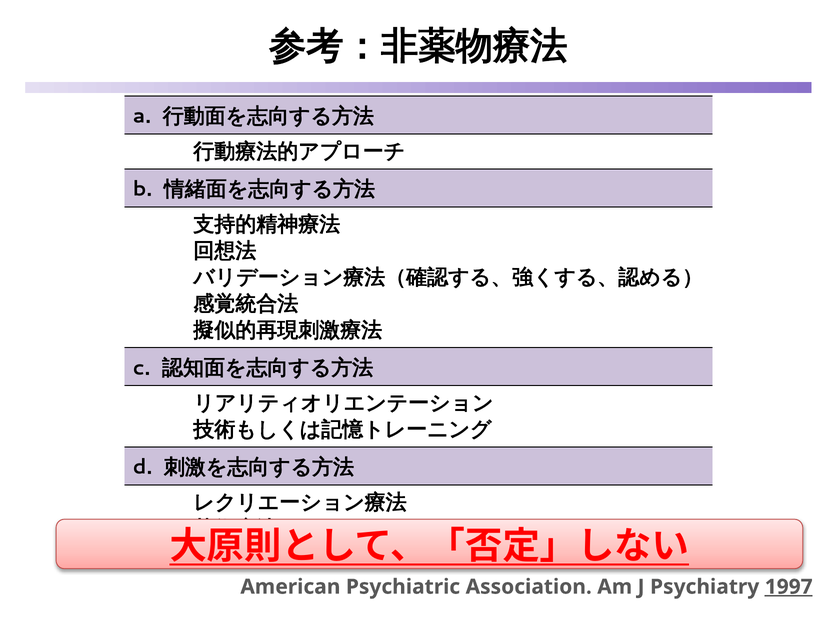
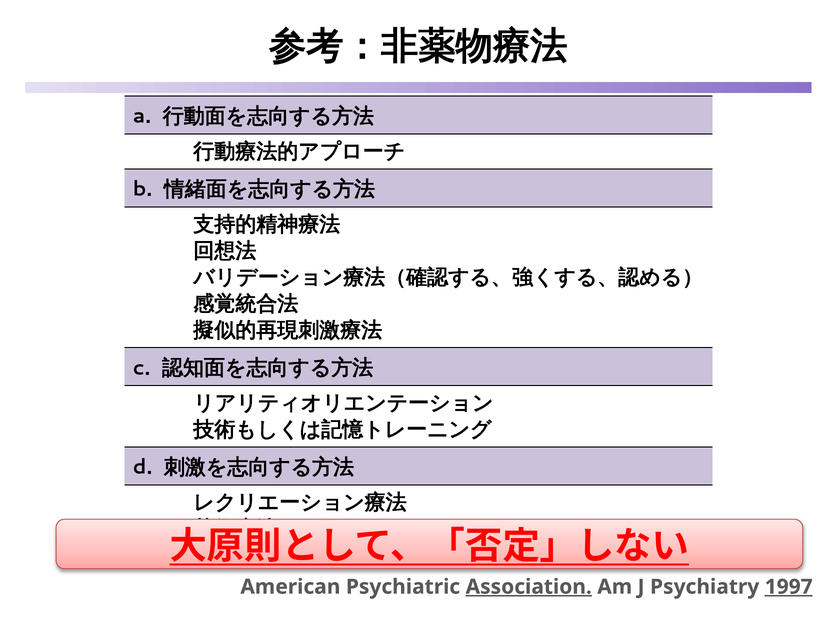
Association underline: none -> present
